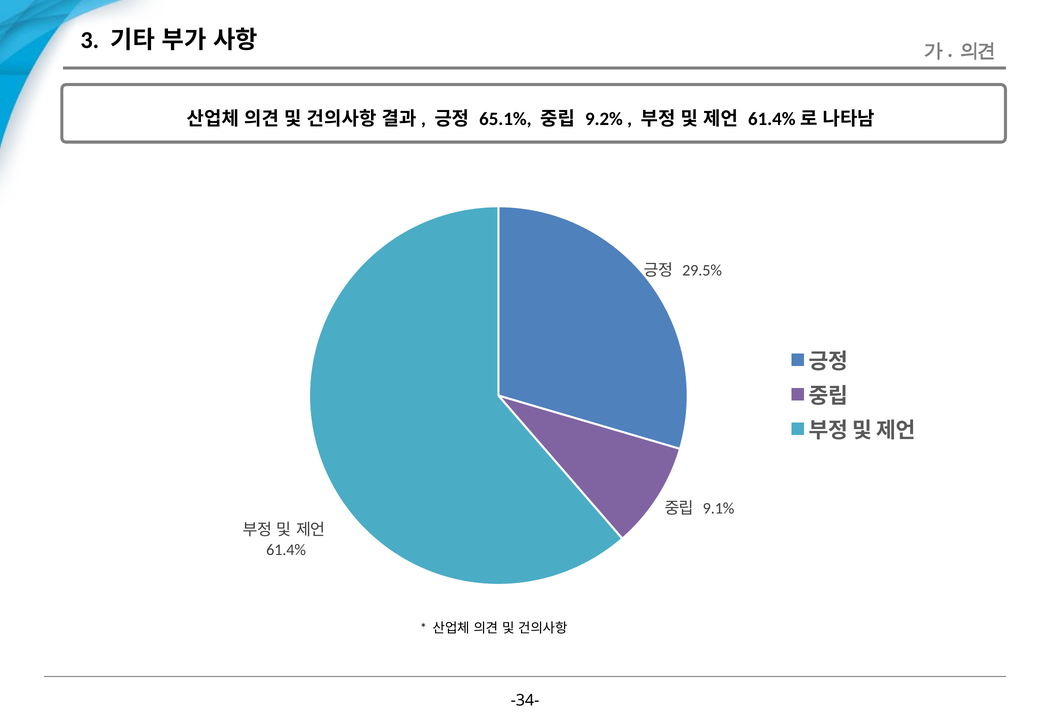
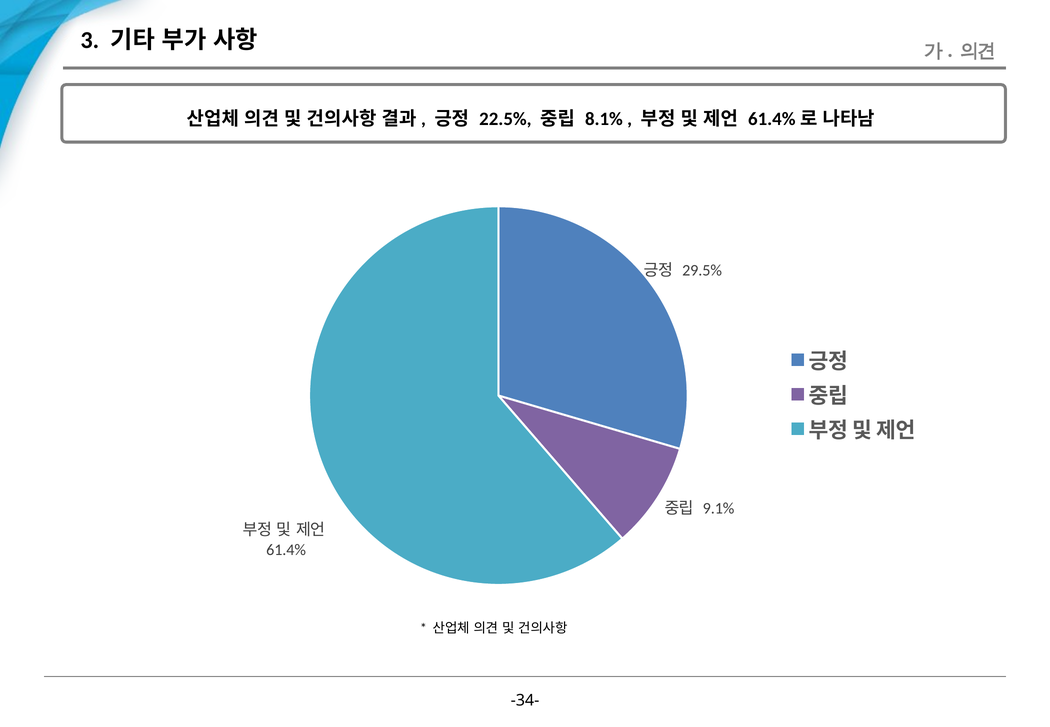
65.1%: 65.1% -> 22.5%
9.2%: 9.2% -> 8.1%
